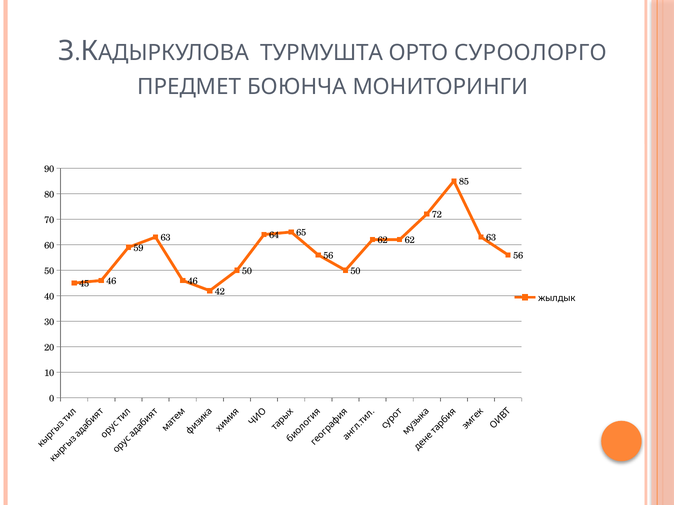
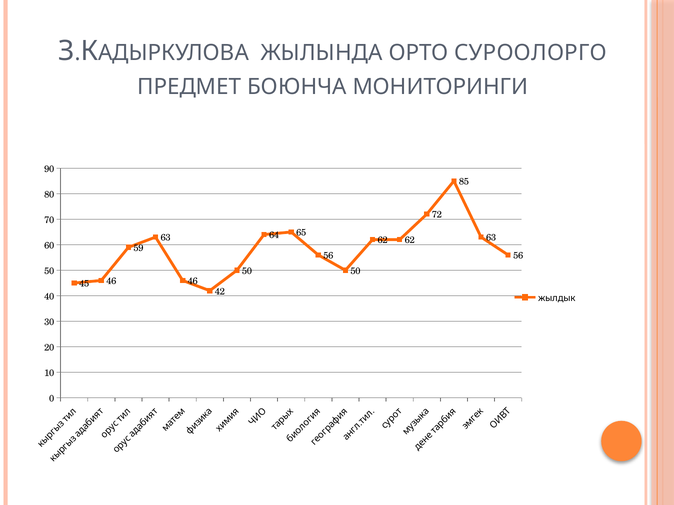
ТУРМУШТА: ТУРМУШТА -> ЖЫЛЫНДА
